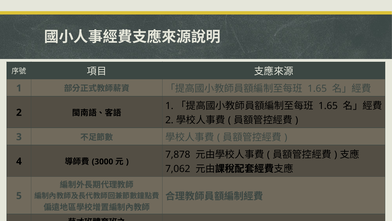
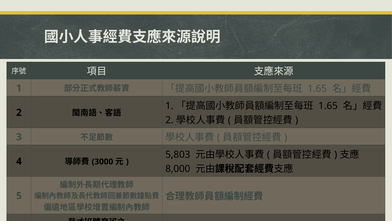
7,878: 7,878 -> 5,803
7,062: 7,062 -> 8,000
